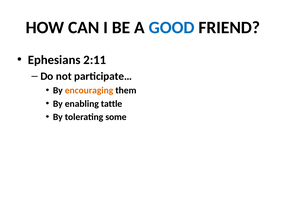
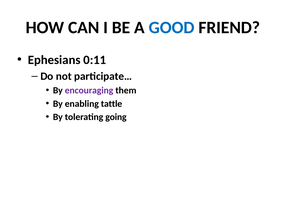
2:11: 2:11 -> 0:11
encouraging colour: orange -> purple
some: some -> going
